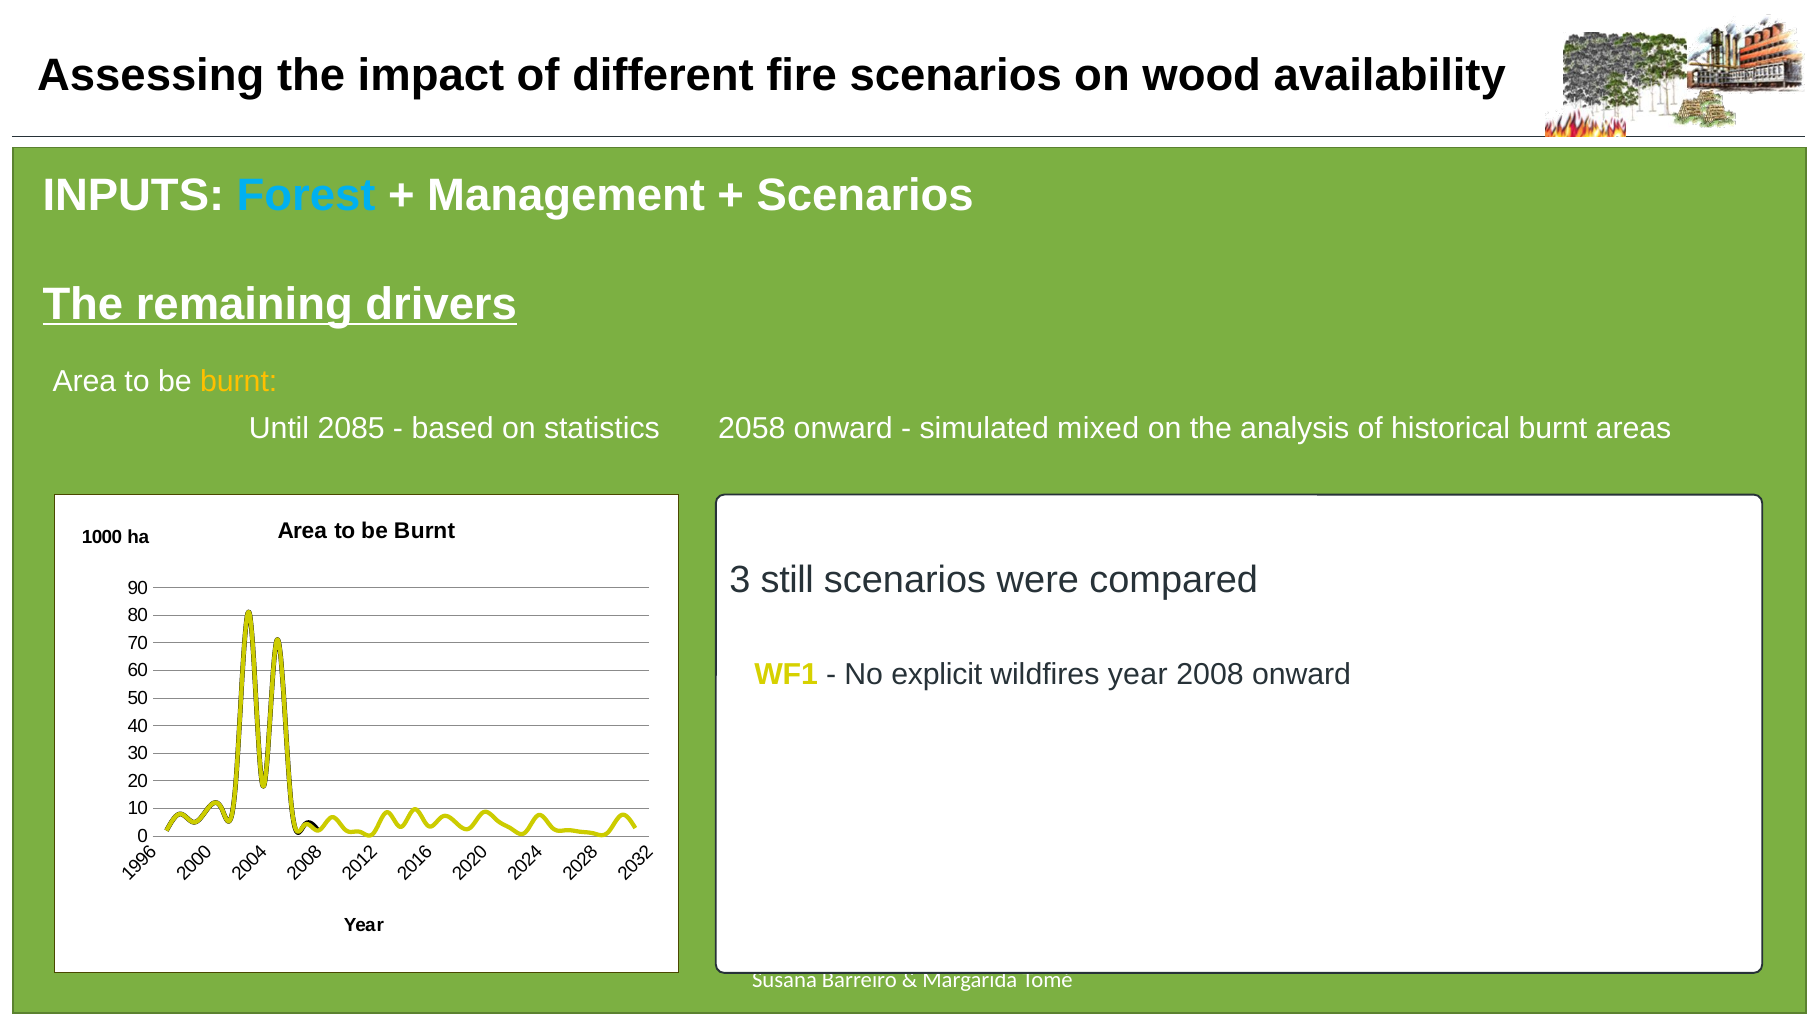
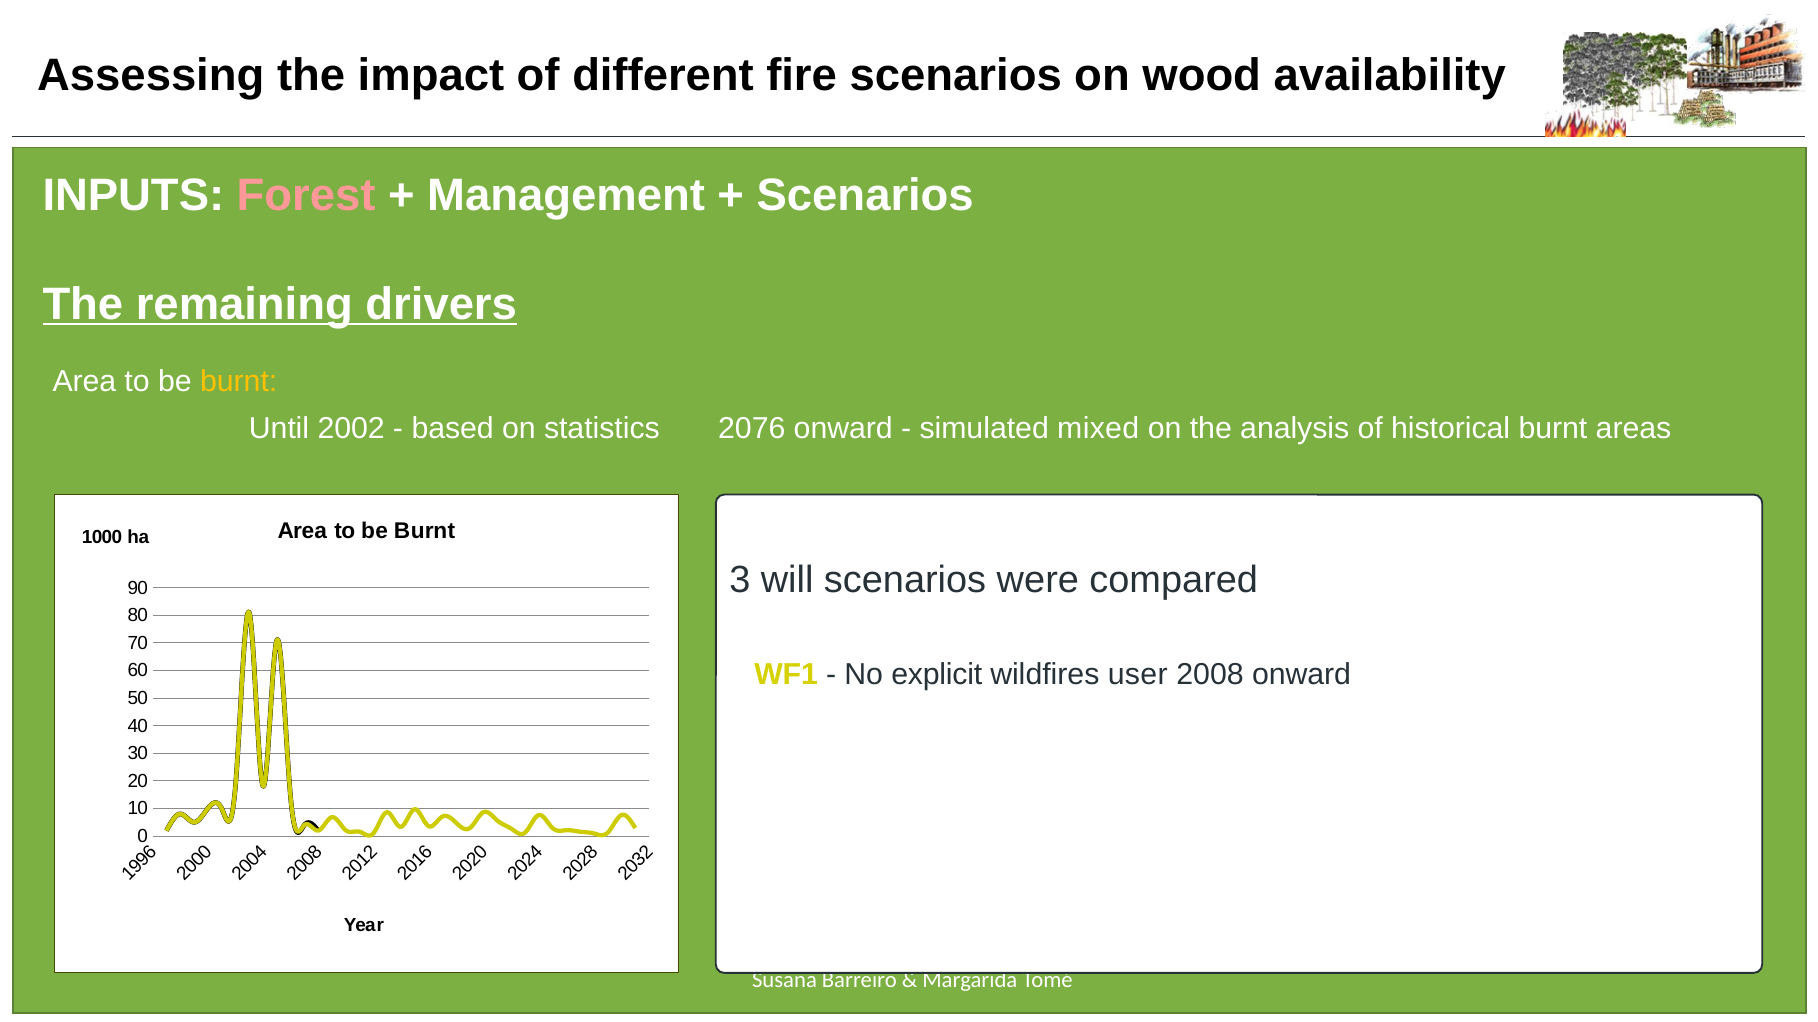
Forest colour: light blue -> pink
2085: 2085 -> 2002
2058: 2058 -> 2076
still: still -> will
wildfires year: year -> user
